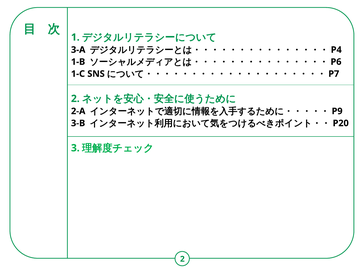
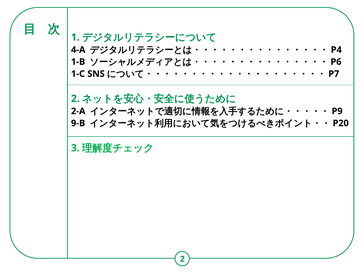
3-A: 3-A -> 4-A
3-B: 3-B -> 9-B
